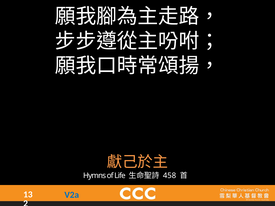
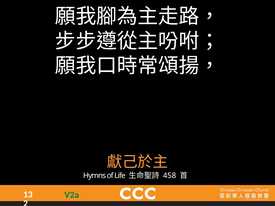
V2a colour: blue -> green
